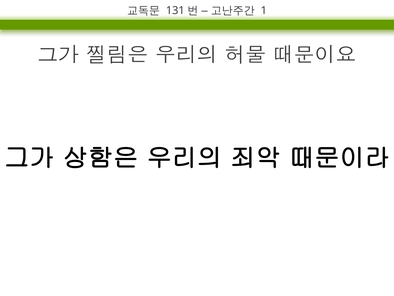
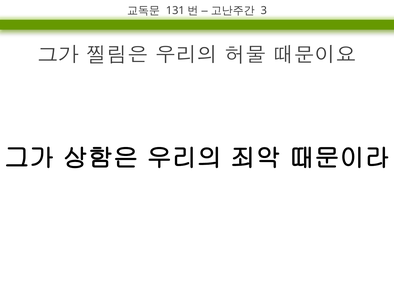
1: 1 -> 3
